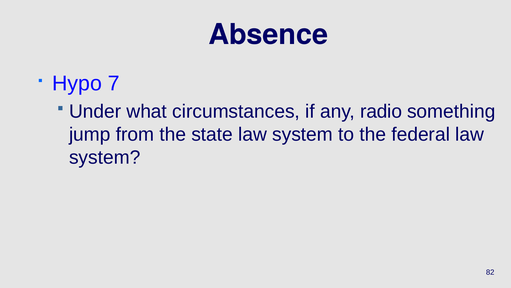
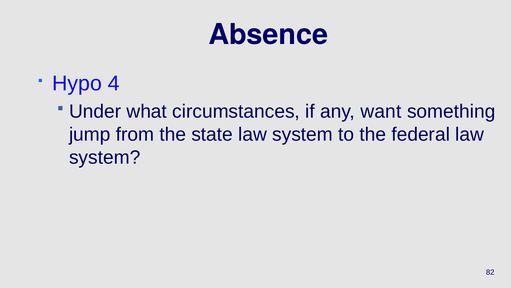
7: 7 -> 4
radio: radio -> want
